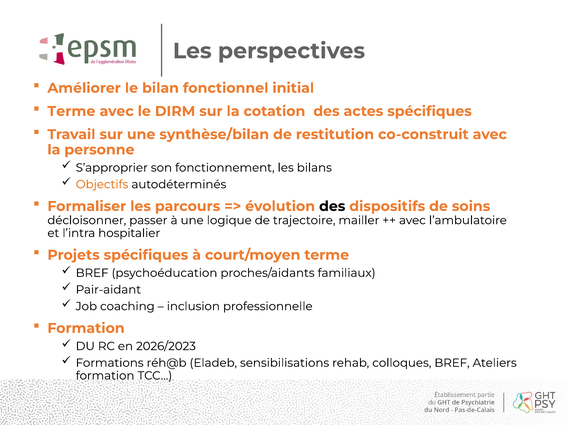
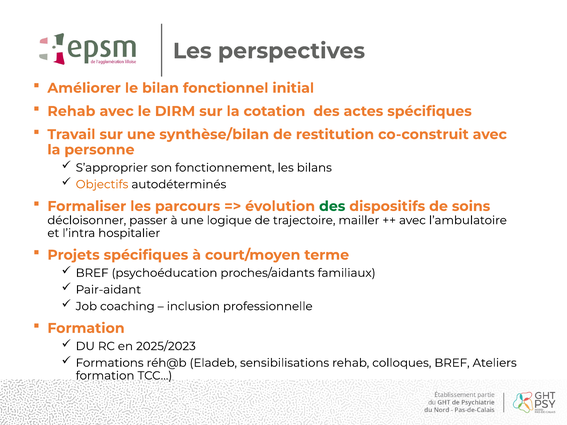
Terme at (71, 111): Terme -> Rehab
des at (332, 206) colour: black -> green
2026/2023: 2026/2023 -> 2025/2023
